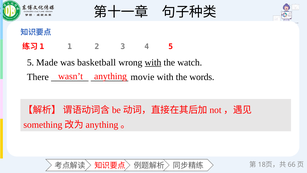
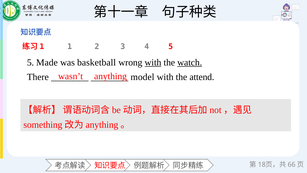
watch underline: none -> present
movie: movie -> model
words: words -> attend
